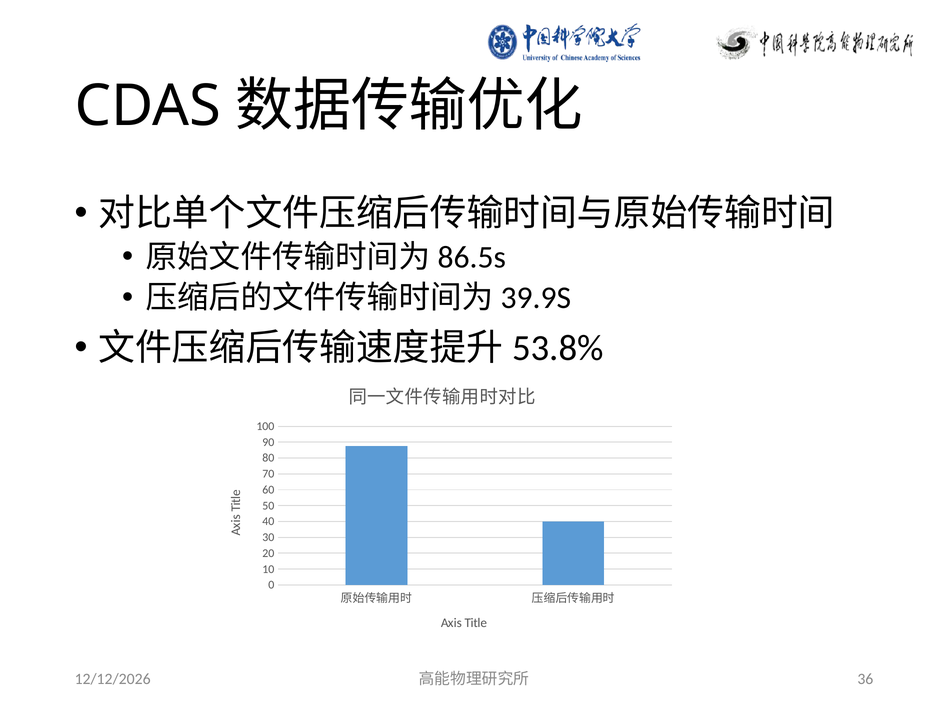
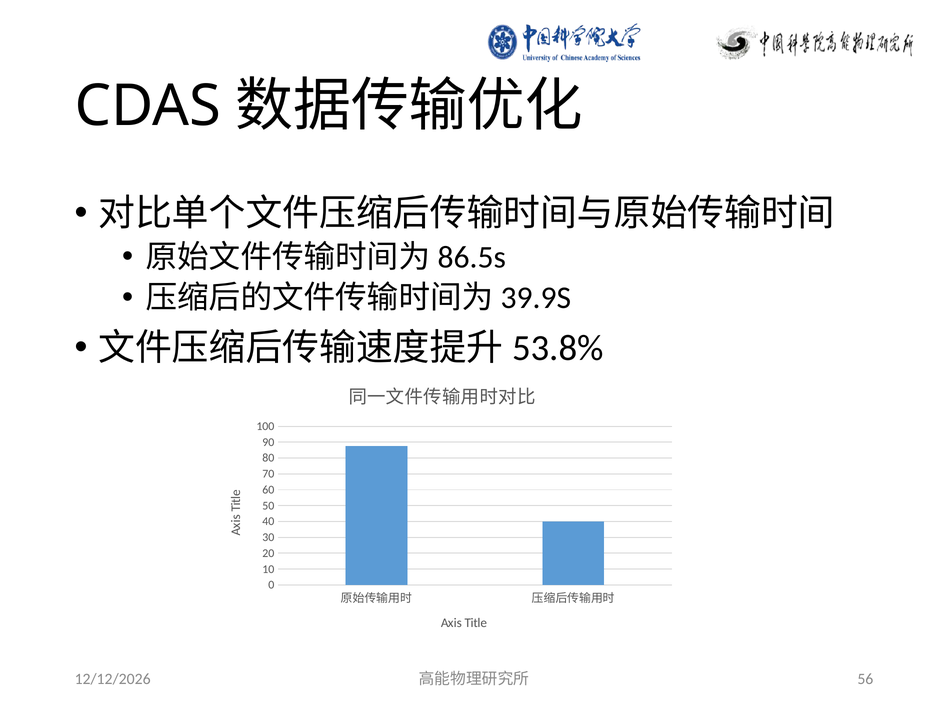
36: 36 -> 56
